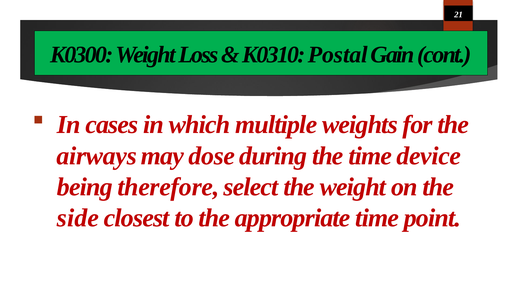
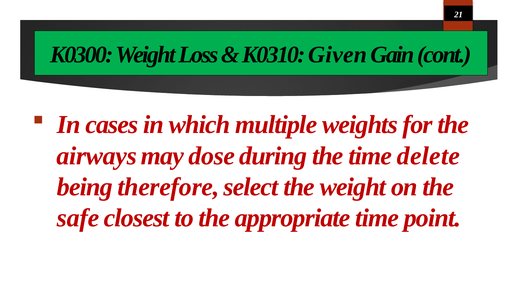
Postal: Postal -> Given
device: device -> delete
side: side -> safe
